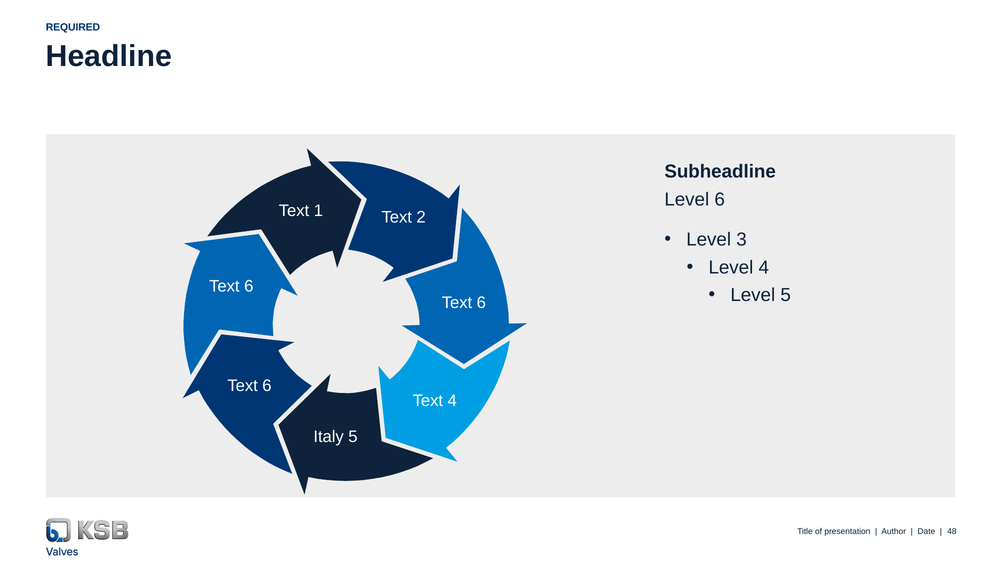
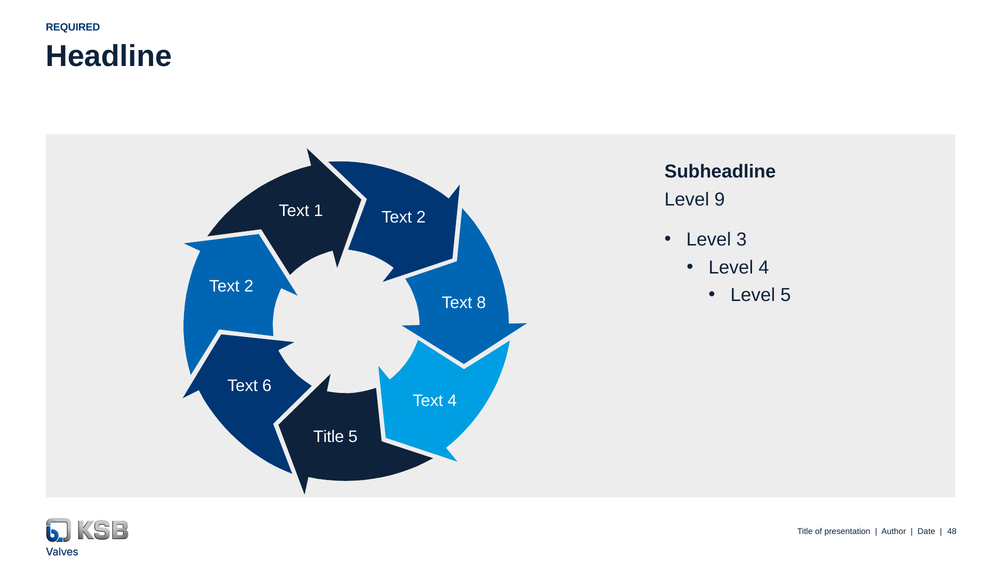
Level 6: 6 -> 9
6 at (249, 286): 6 -> 2
6 at (481, 303): 6 -> 8
Italy at (329, 437): Italy -> Title
